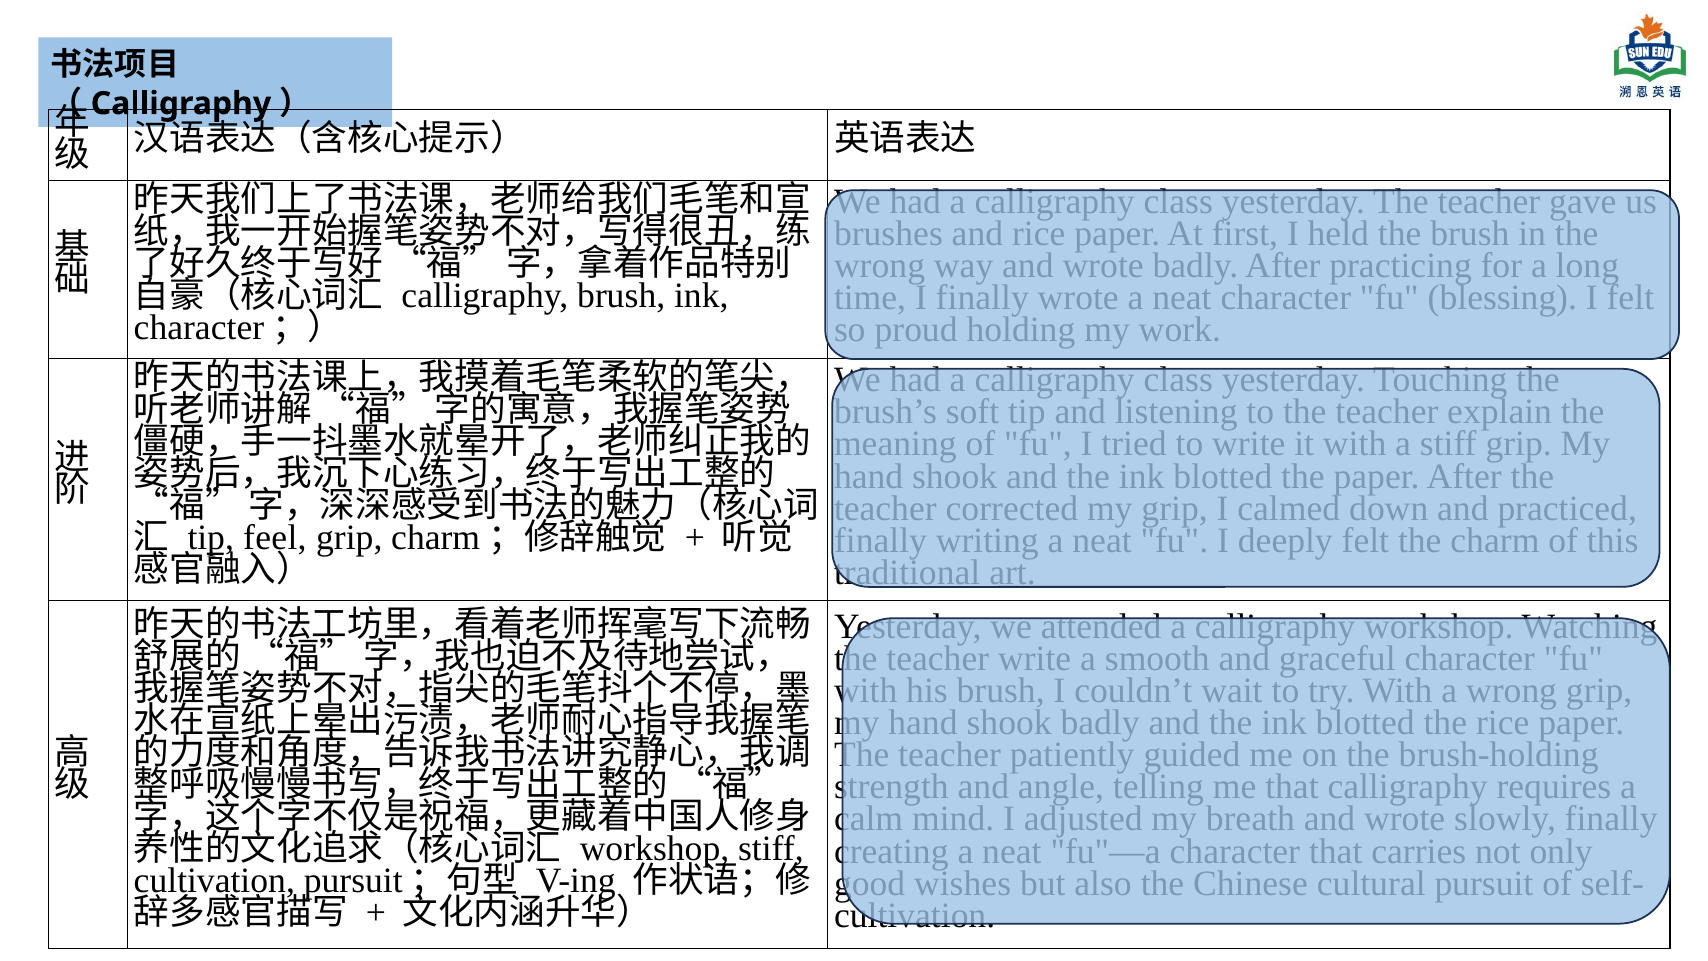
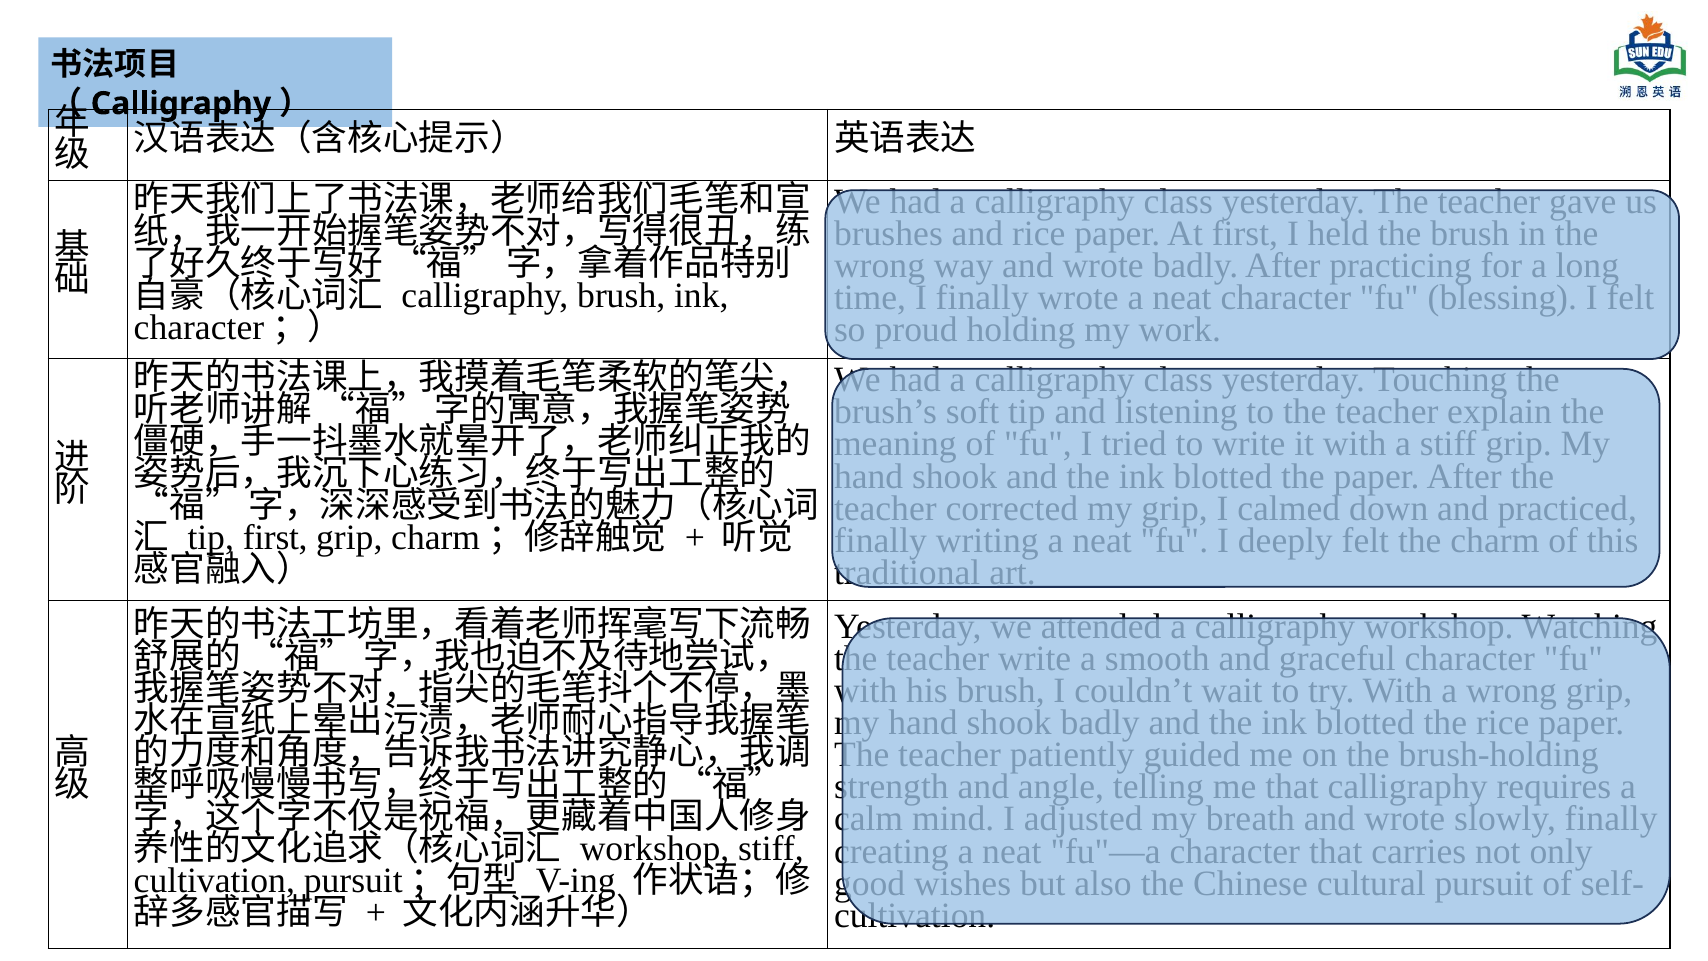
tip feel: feel -> first
